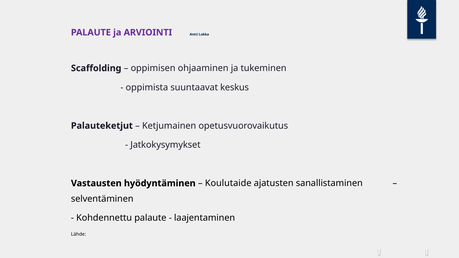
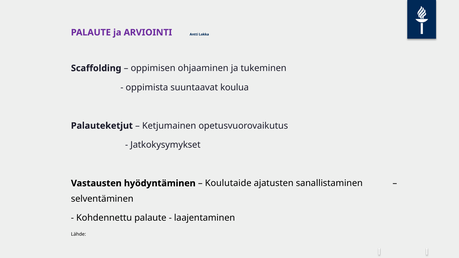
keskus: keskus -> koulua
